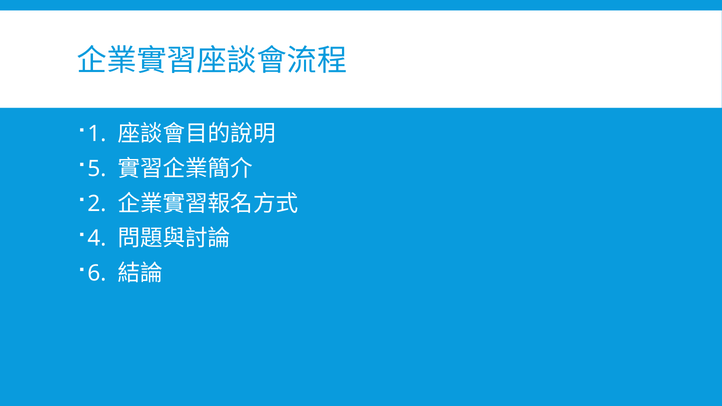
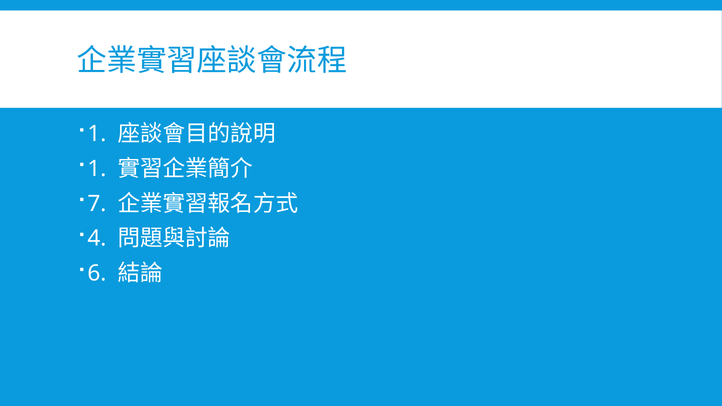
5 at (97, 169): 5 -> 1
2: 2 -> 7
